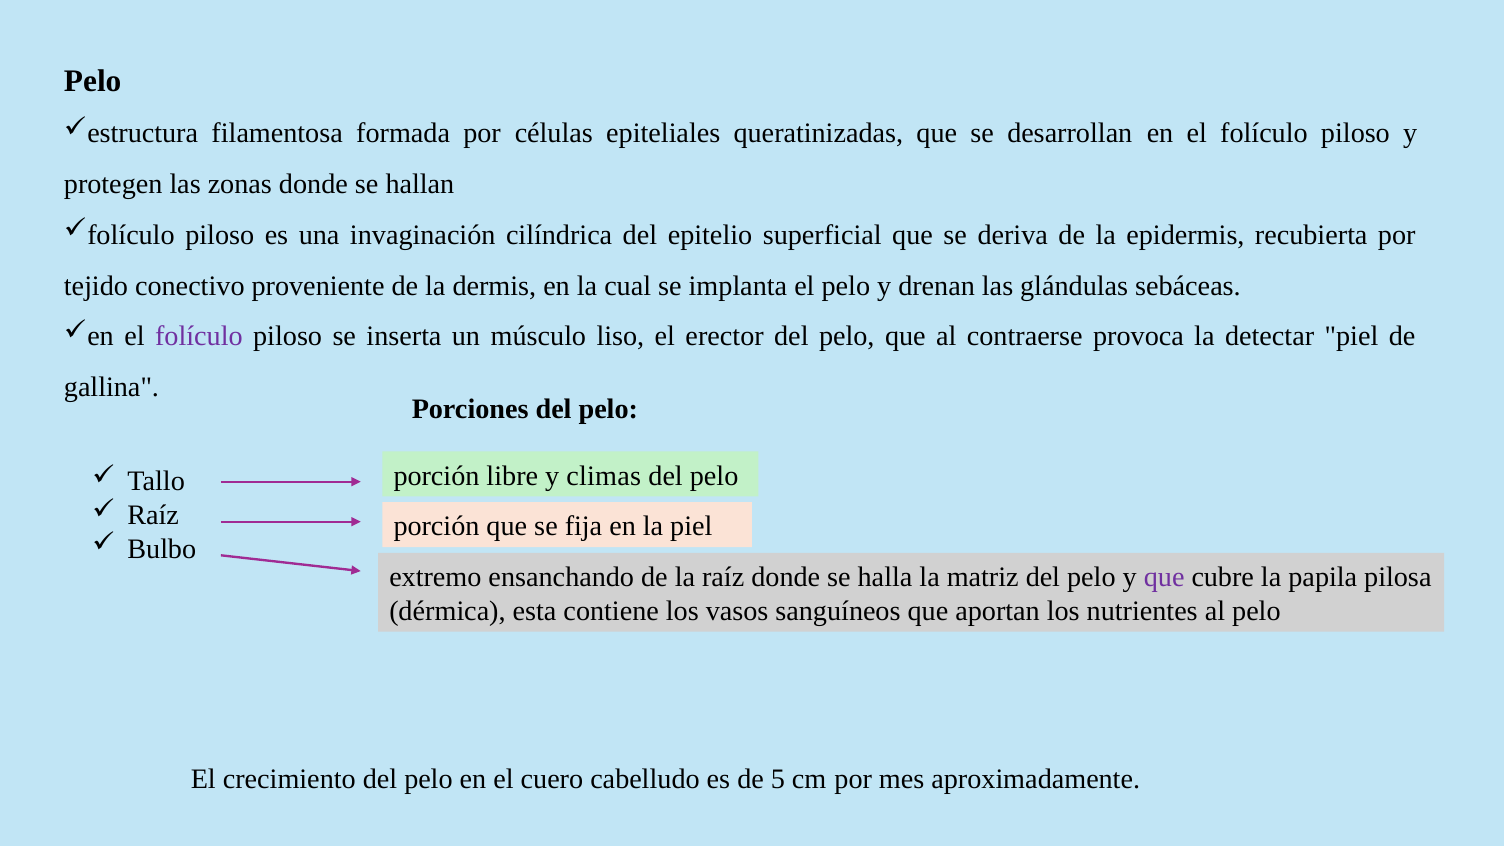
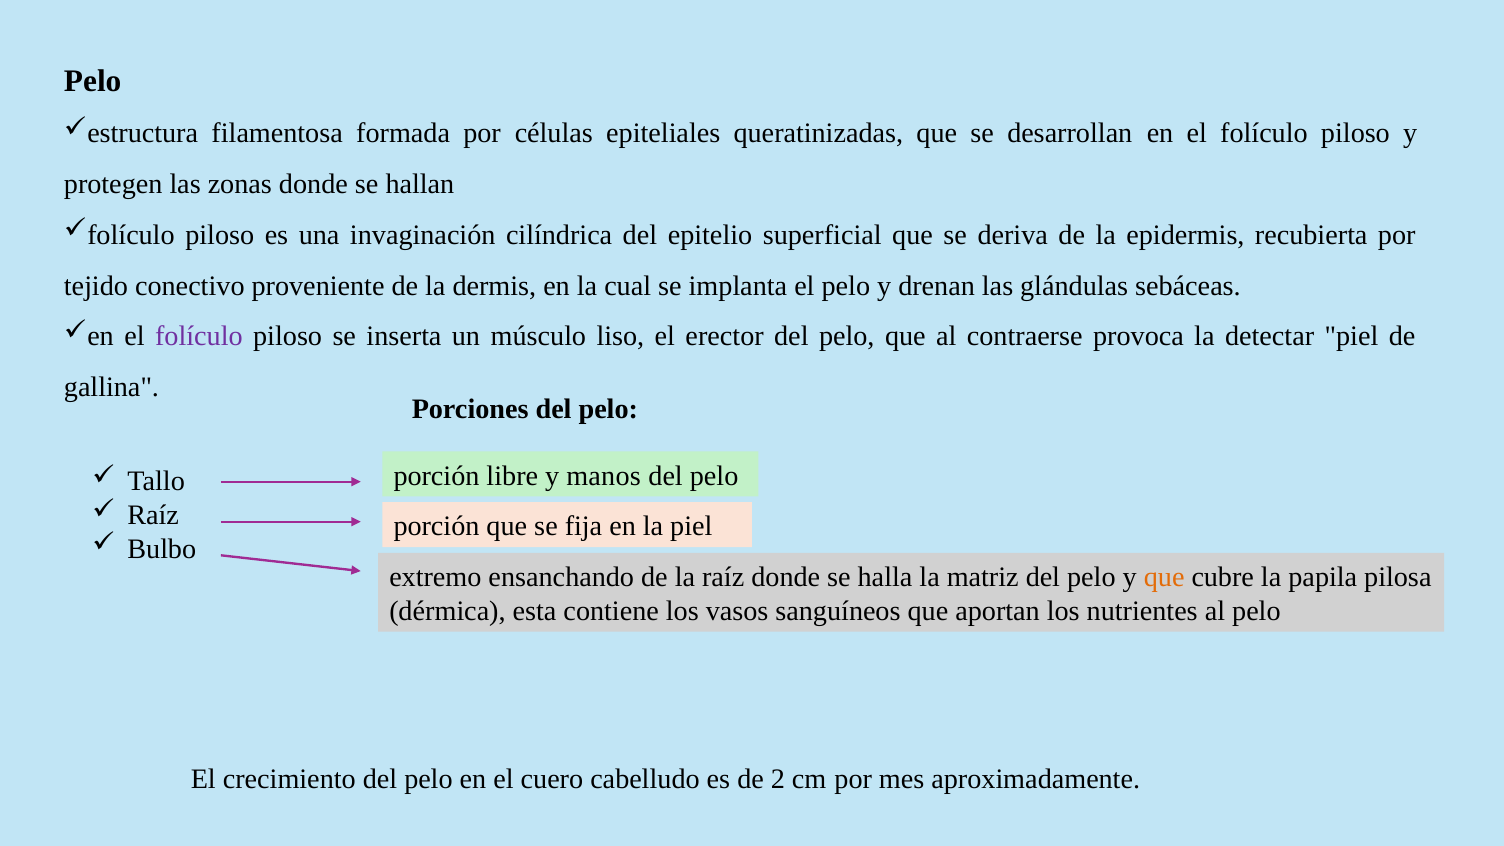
climas: climas -> manos
que at (1164, 577) colour: purple -> orange
5: 5 -> 2
